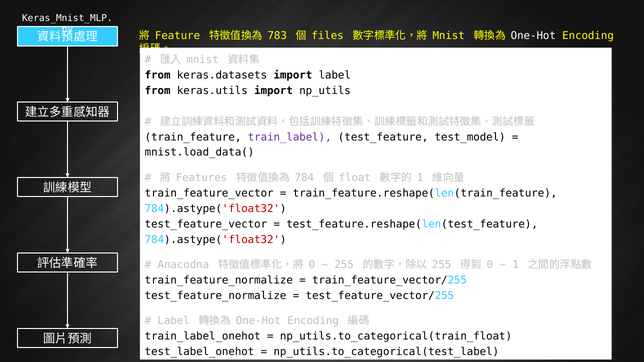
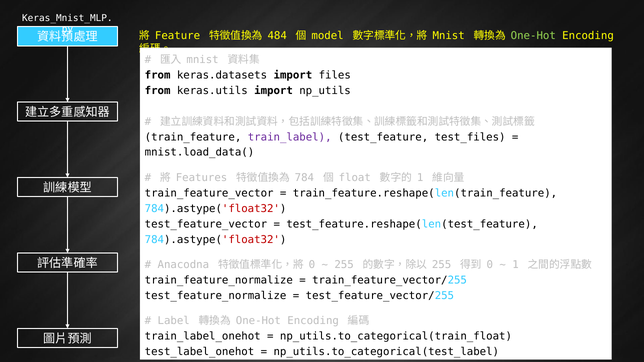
783: 783 -> 484
files: files -> model
One-Hot at (533, 36) colour: white -> light green
import label: label -> files
test_model: test_model -> test_files
